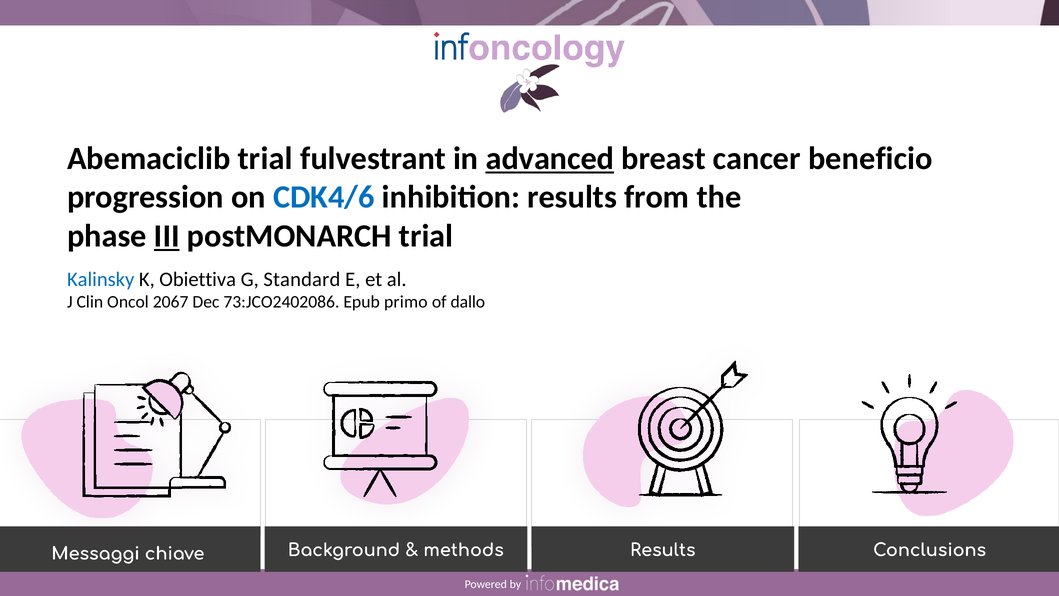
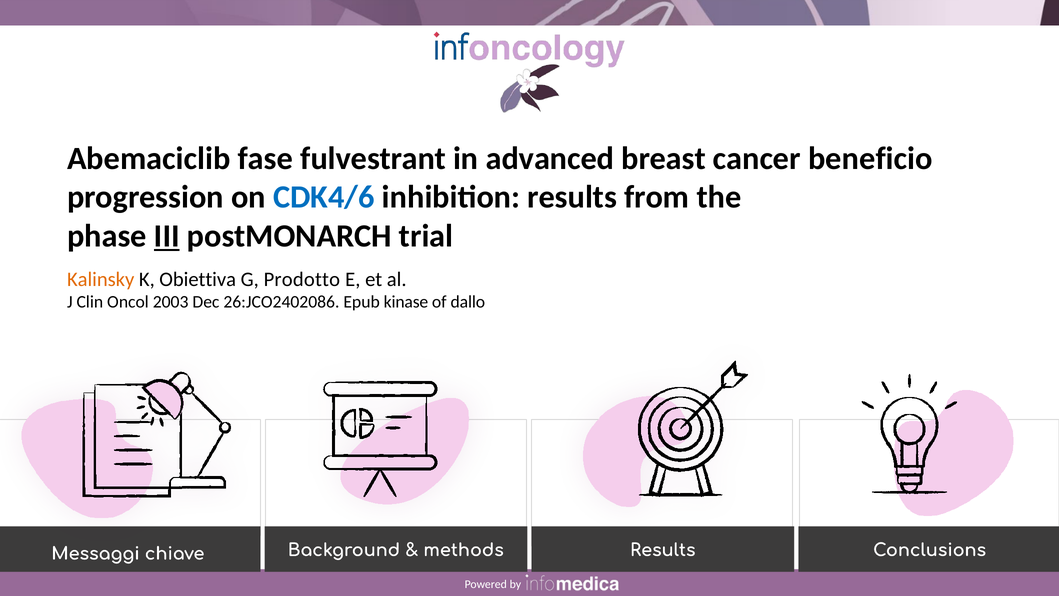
Abemaciclib trial: trial -> fase
advanced underline: present -> none
Kalinsky colour: blue -> orange
Standard: Standard -> Prodotto
2067: 2067 -> 2003
73:JCO2402086: 73:JCO2402086 -> 26:JCO2402086
primo: primo -> kinase
